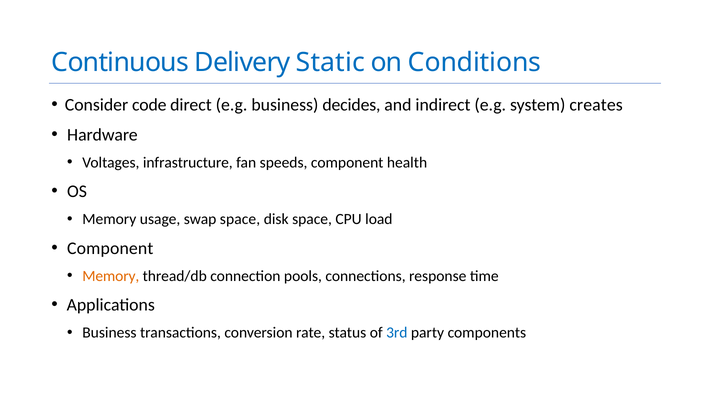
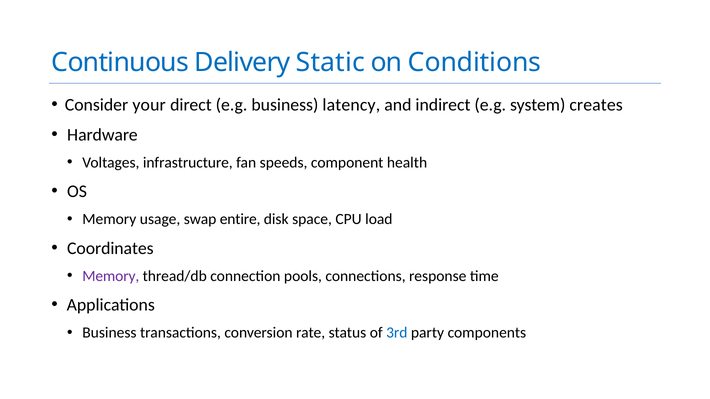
code: code -> your
decides: decides -> latency
swap space: space -> entire
Component at (110, 248): Component -> Coordinates
Memory at (111, 276) colour: orange -> purple
